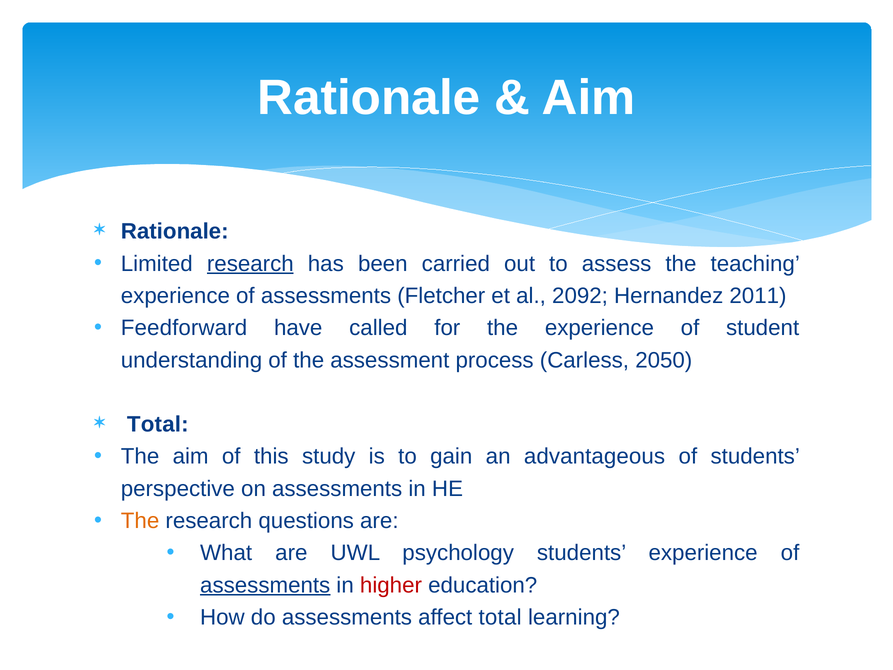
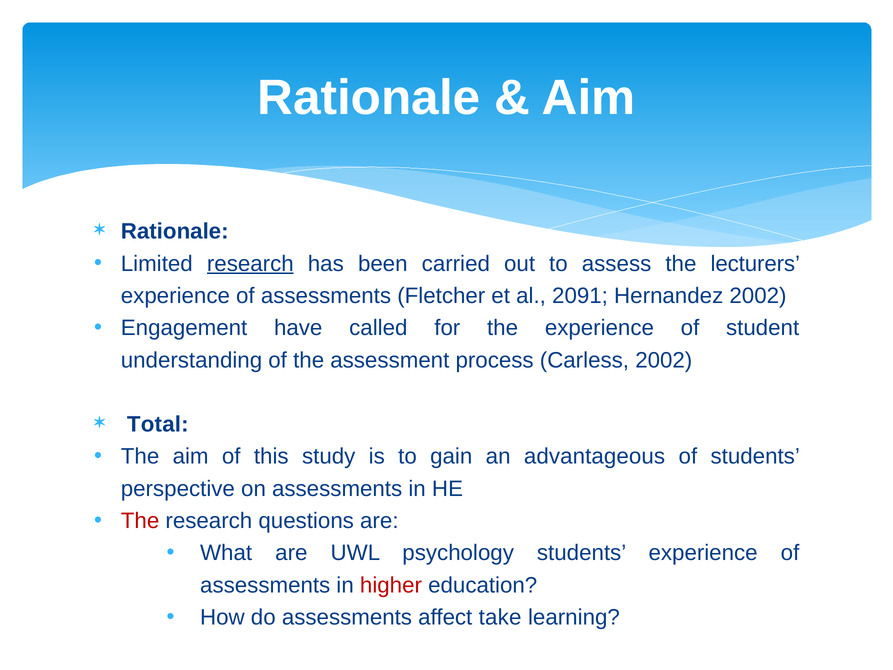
teaching: teaching -> lecturers
2092: 2092 -> 2091
Hernandez 2011: 2011 -> 2002
Feedforward: Feedforward -> Engagement
Carless 2050: 2050 -> 2002
The at (140, 521) colour: orange -> red
assessments at (265, 585) underline: present -> none
affect total: total -> take
